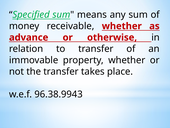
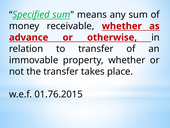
96.38.9943: 96.38.9943 -> 01.76.2015
